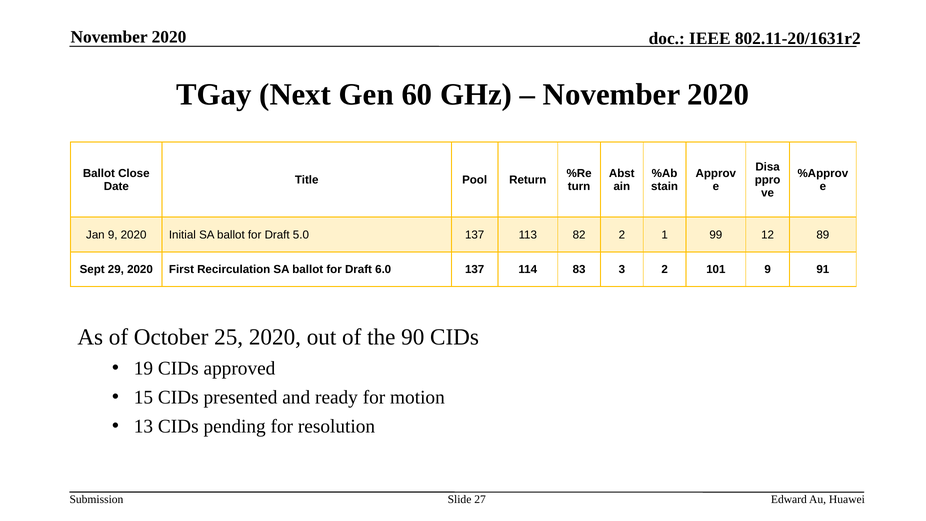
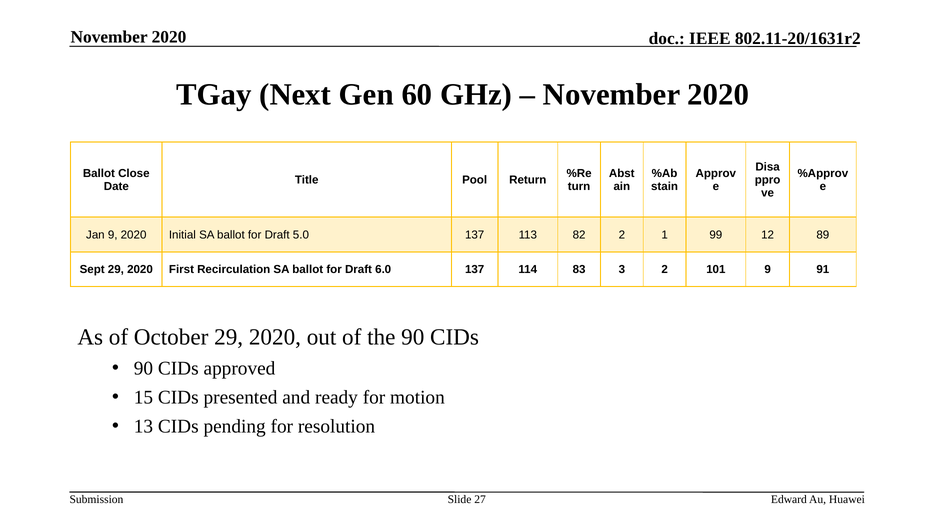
October 25: 25 -> 29
19 at (143, 368): 19 -> 90
